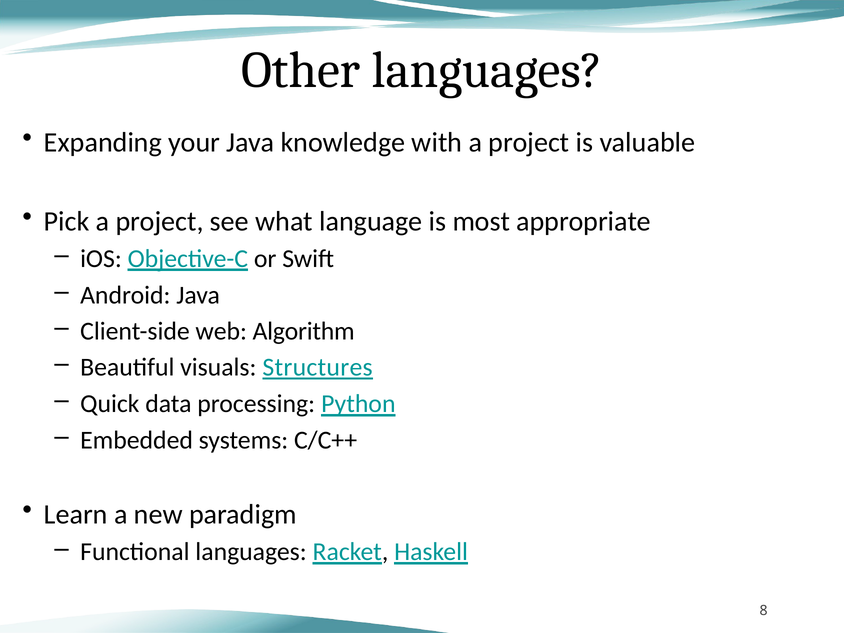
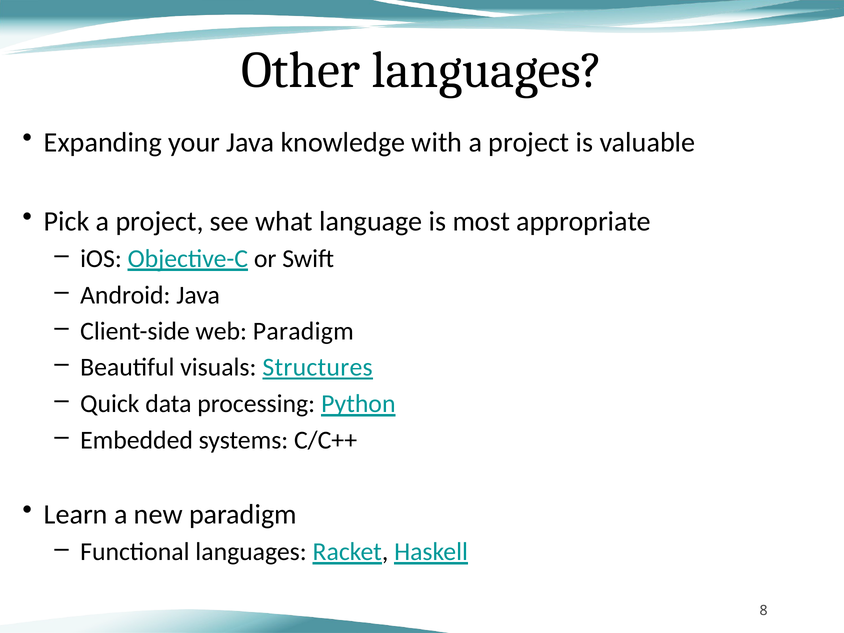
web Algorithm: Algorithm -> Paradigm
